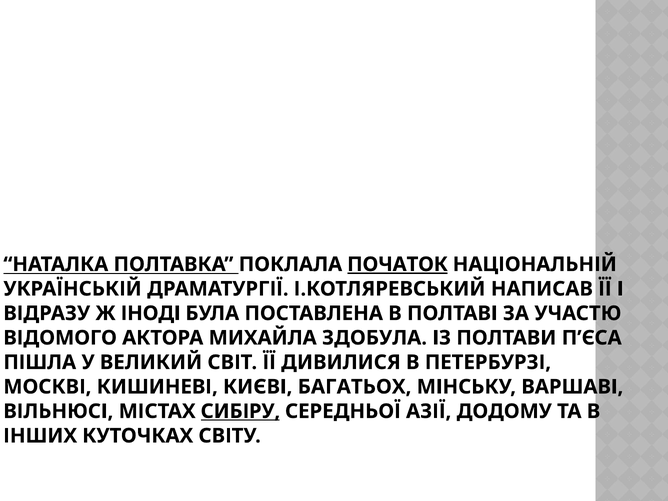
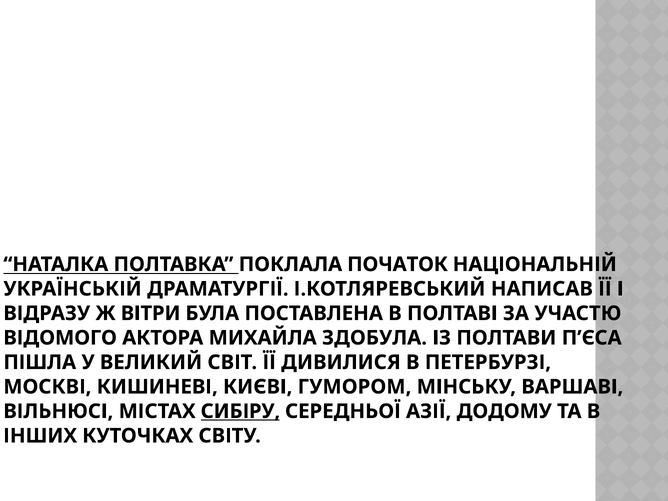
ПОЧАТОК underline: present -> none
ІНОДІ: ІНОДІ -> ВІТРИ
БАГАТЬОХ: БАГАТЬОХ -> ГУМОРОМ
